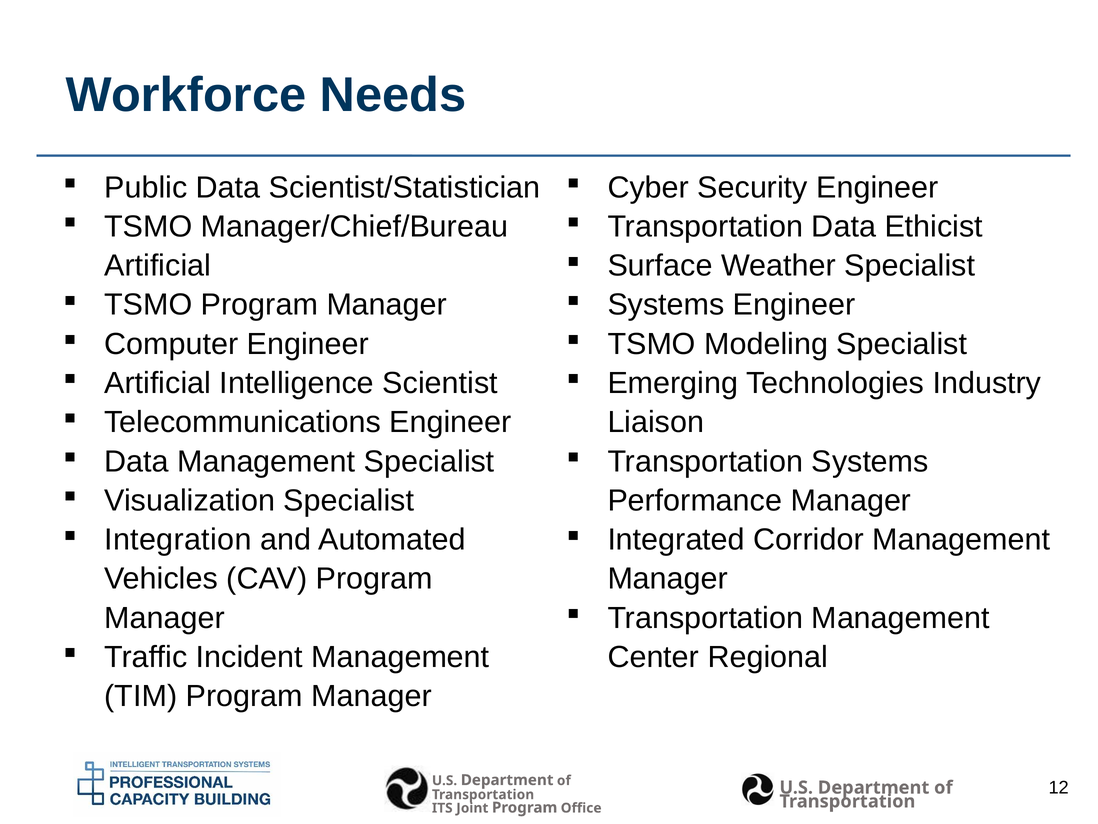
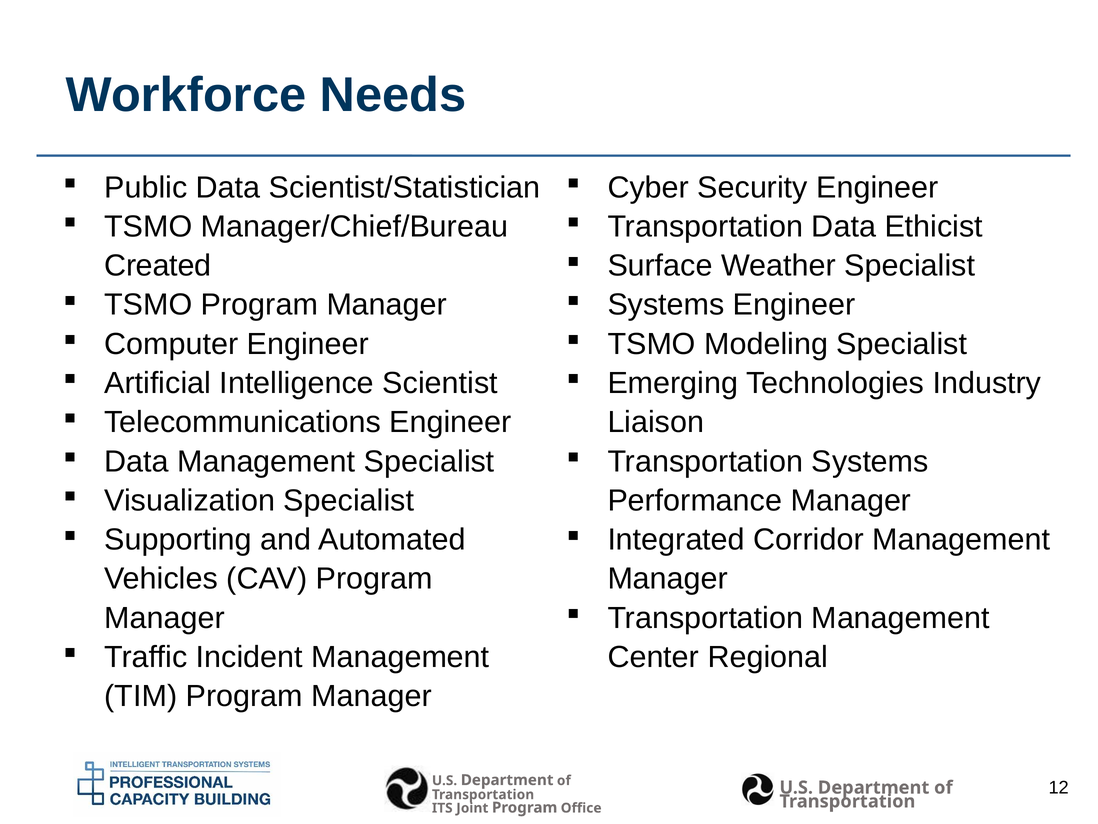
Artificial at (158, 266): Artificial -> Created
Integration: Integration -> Supporting
